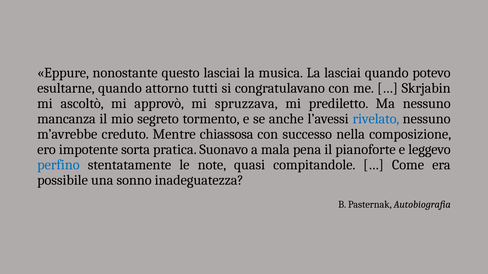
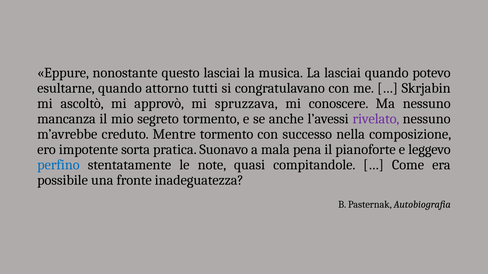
prediletto: prediletto -> conoscere
rivelato colour: blue -> purple
Mentre chiassosa: chiassosa -> tormento
sonno: sonno -> fronte
